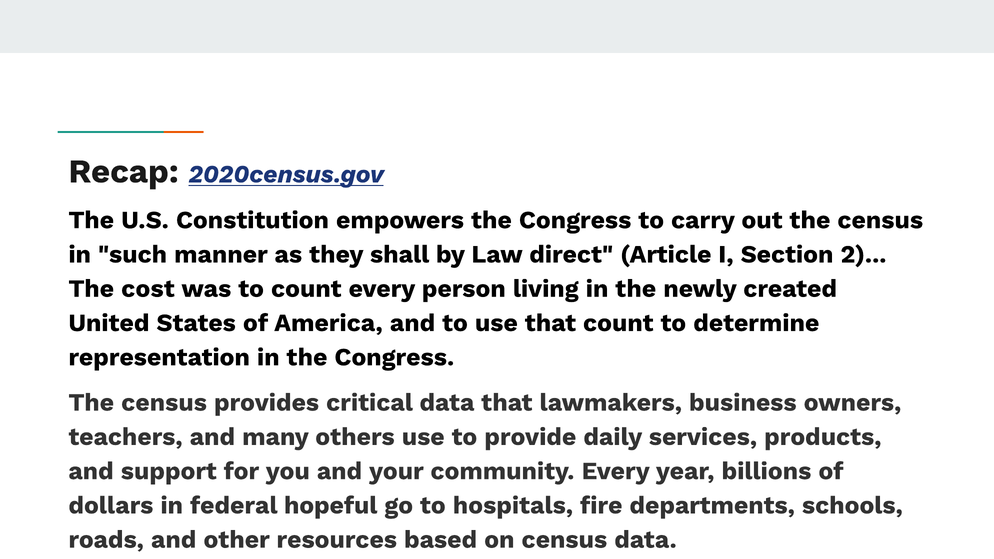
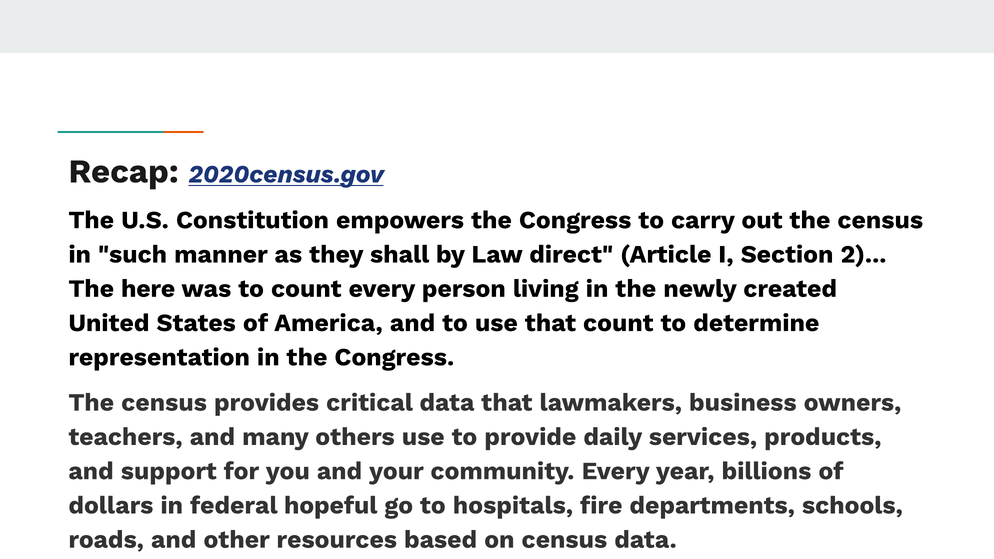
cost: cost -> here
